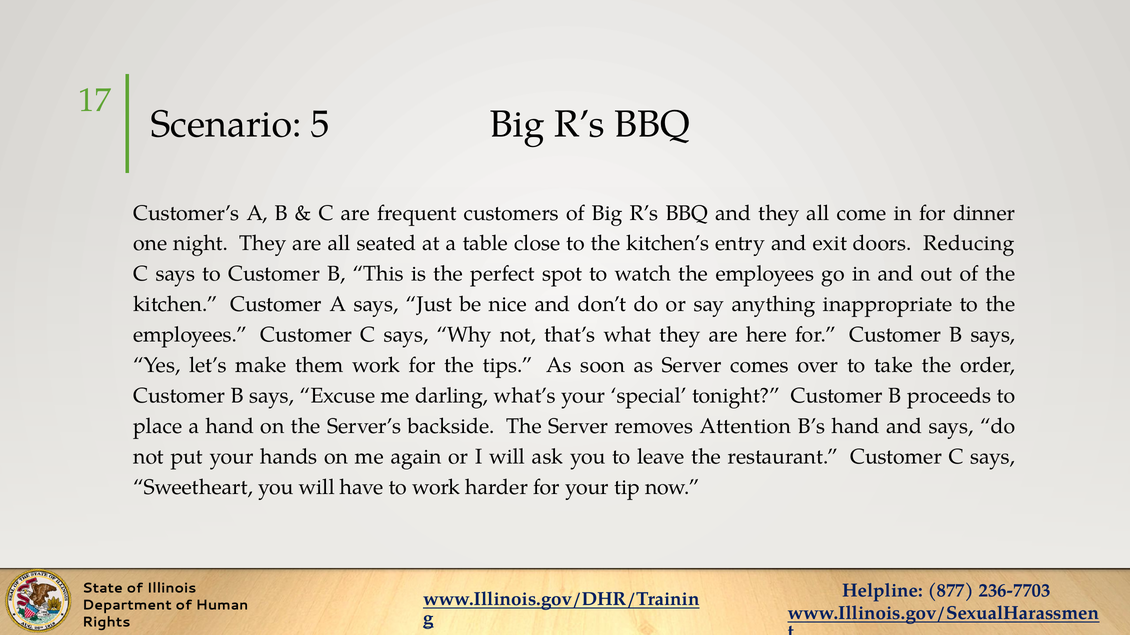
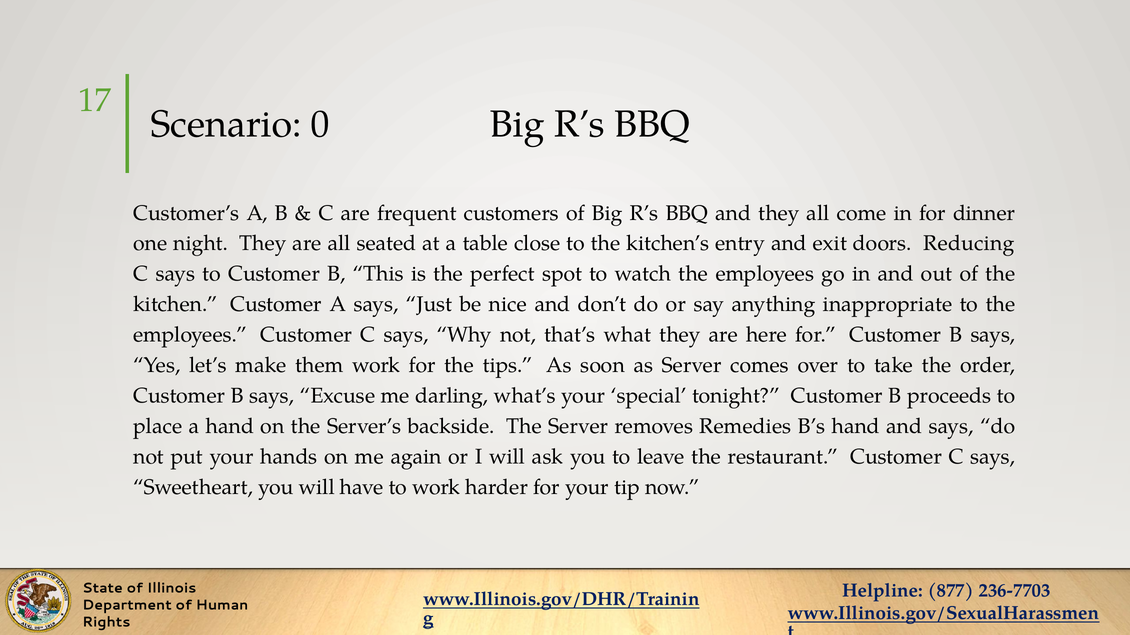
5: 5 -> 0
Attention: Attention -> Remedies
